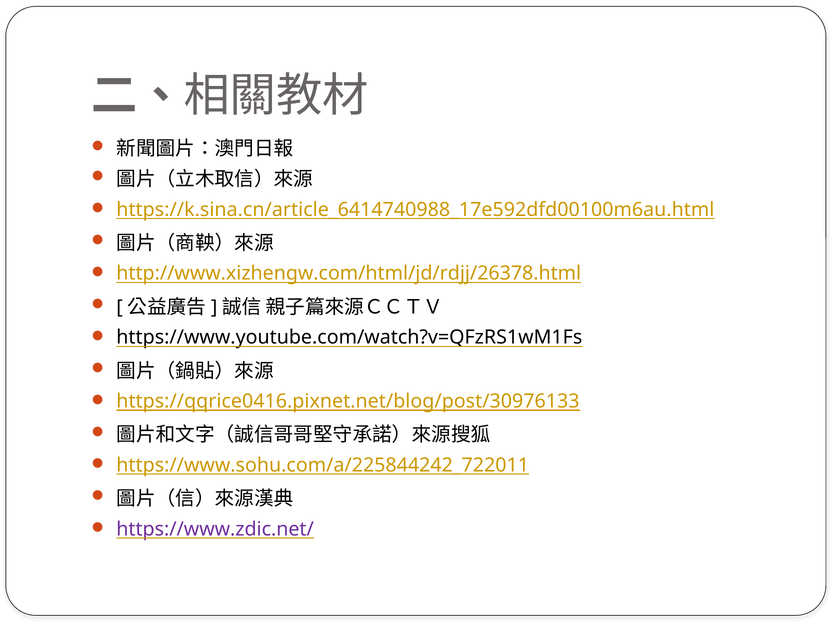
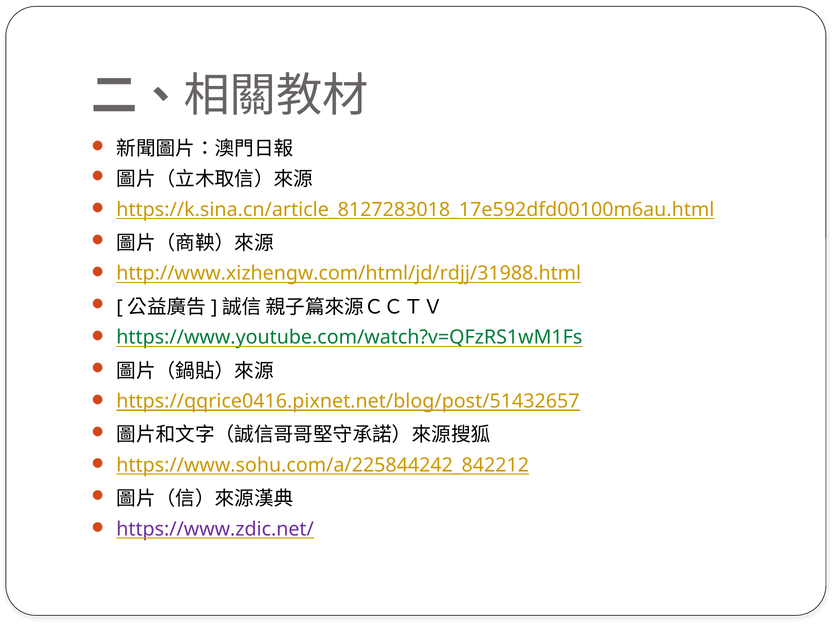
https://k.sina.cn/article_6414740988_17e592dfd00100m6au.html: https://k.sina.cn/article_6414740988_17e592dfd00100m6au.html -> https://k.sina.cn/article_8127283018_17e592dfd00100m6au.html
http://www.xizhengw.com/html/jd/rdjj/26378.html: http://www.xizhengw.com/html/jd/rdjj/26378.html -> http://www.xizhengw.com/html/jd/rdjj/31988.html
https://www.youtube.com/watch?v=QFzRS1wM1Fs colour: black -> green
https://qqrice0416.pixnet.net/blog/post/30976133: https://qqrice0416.pixnet.net/blog/post/30976133 -> https://qqrice0416.pixnet.net/blog/post/51432657
https://www.sohu.com/a/225844242_722011: https://www.sohu.com/a/225844242_722011 -> https://www.sohu.com/a/225844242_842212
